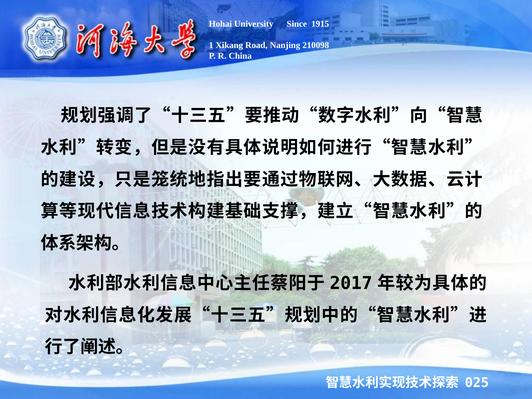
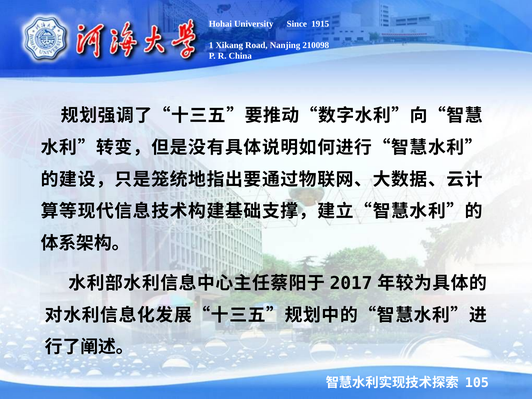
025: 025 -> 105
